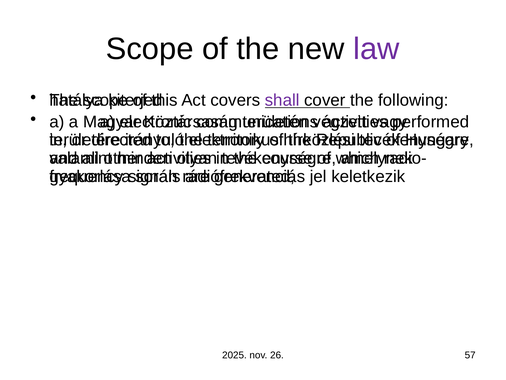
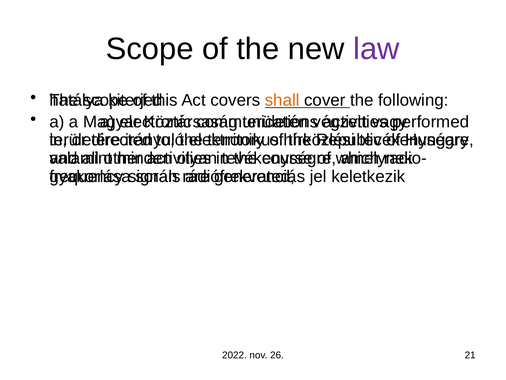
shall colour: purple -> orange
2025: 2025 -> 2022
57: 57 -> 21
